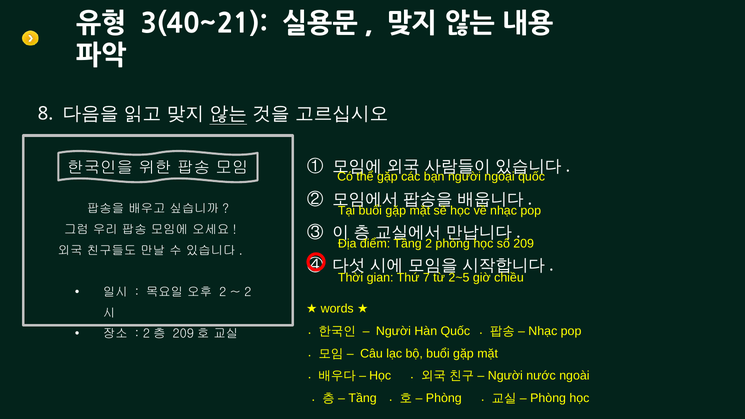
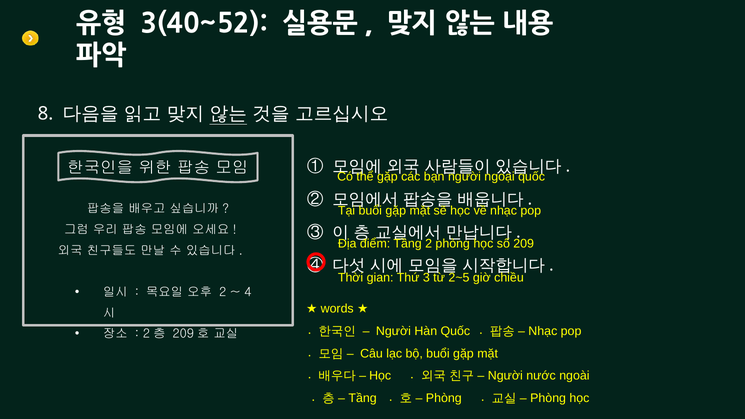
3(40~21: 3(40~21 -> 3(40~52
7: 7 -> 3
2 at (248, 292): 2 -> 4
